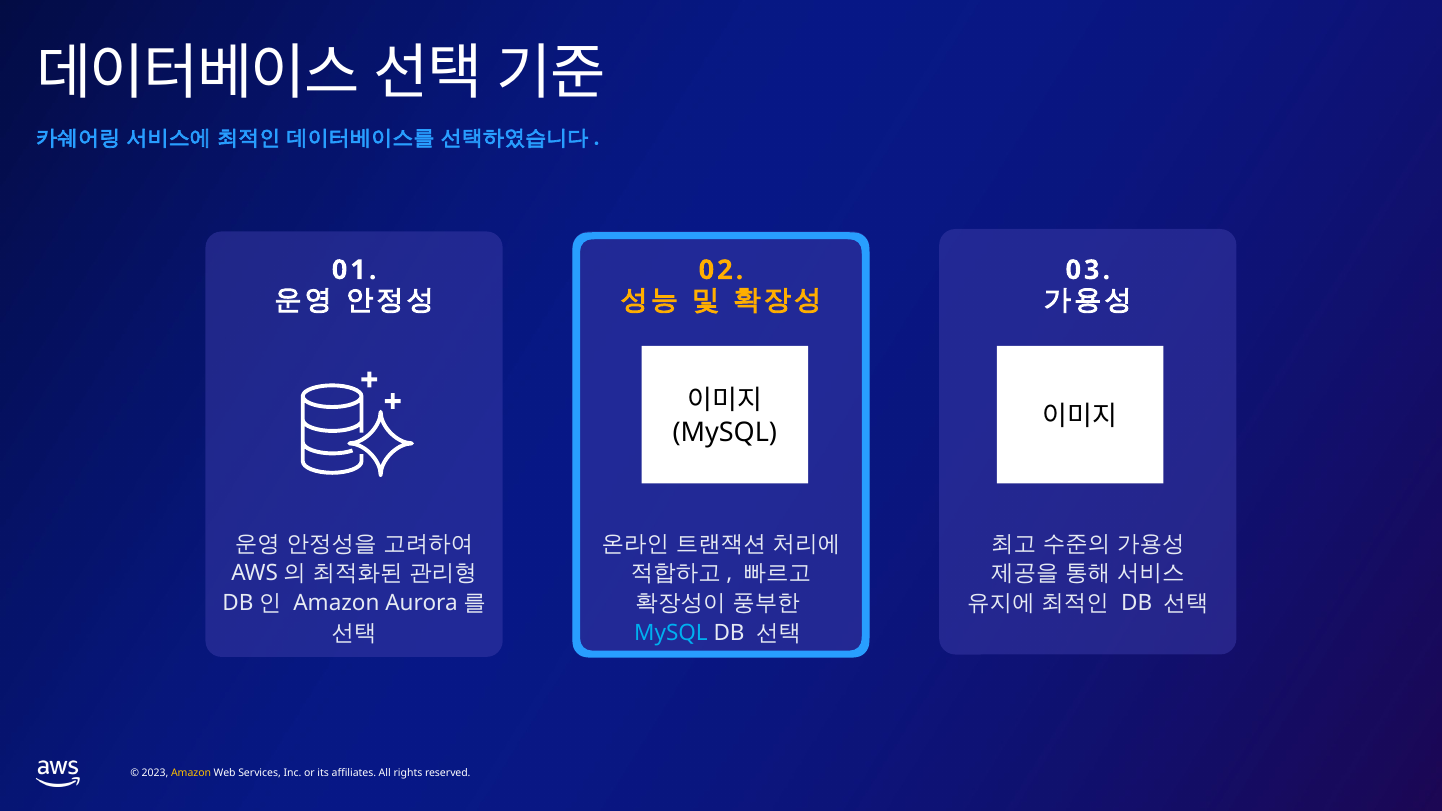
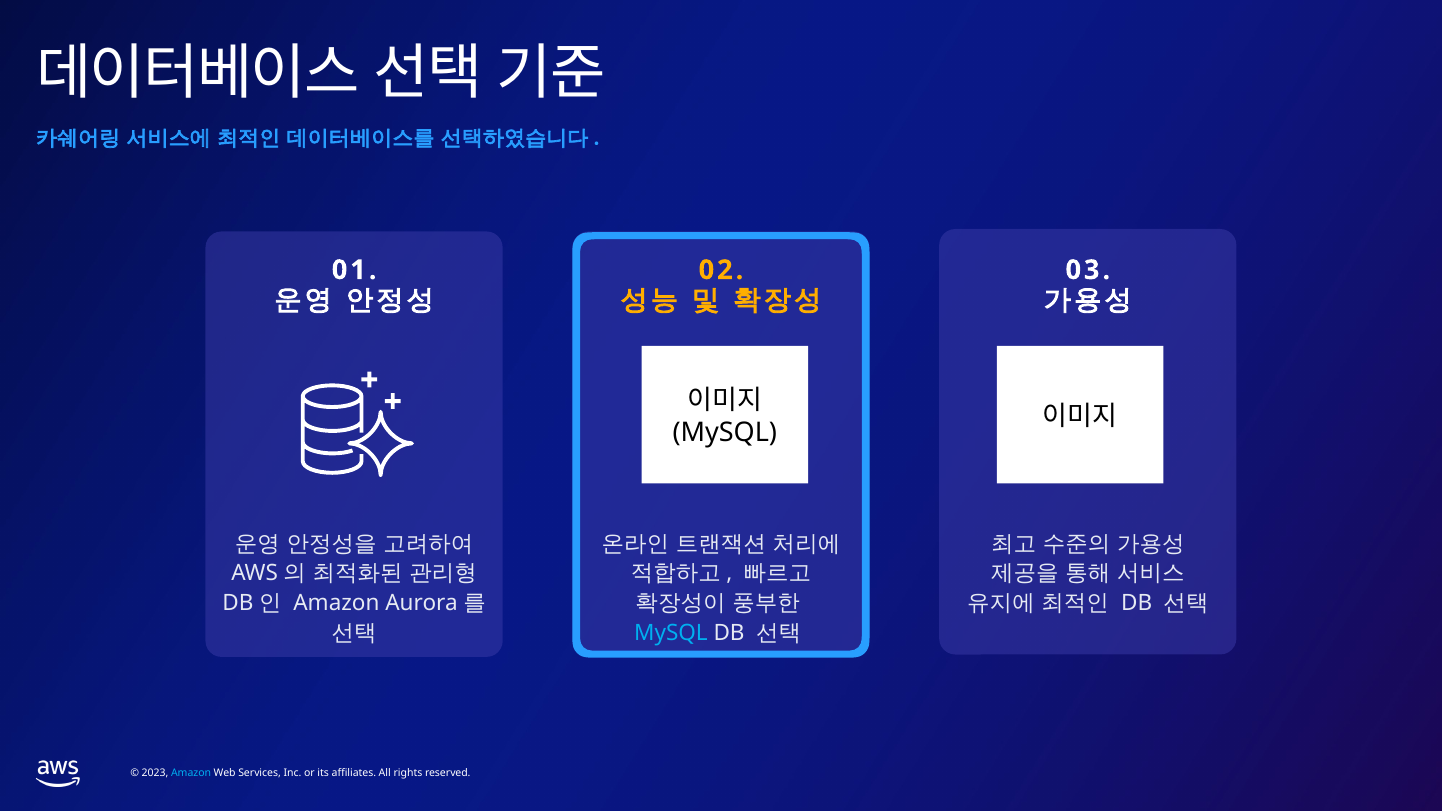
Amazon at (191, 773) colour: yellow -> light blue
